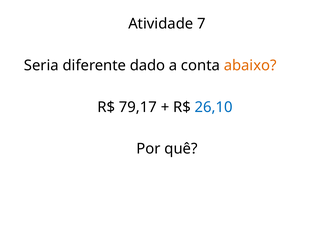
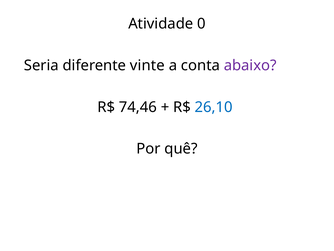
7: 7 -> 0
dado: dado -> vinte
abaixo colour: orange -> purple
79,17: 79,17 -> 74,46
